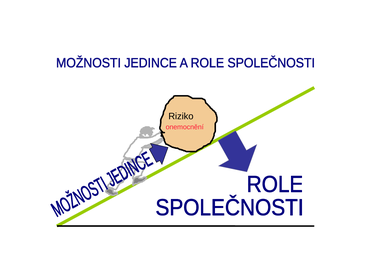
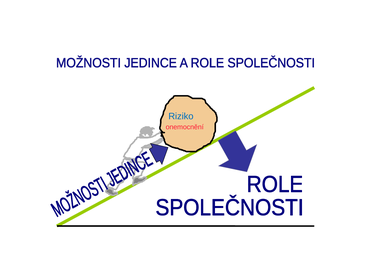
Riziko colour: black -> blue
